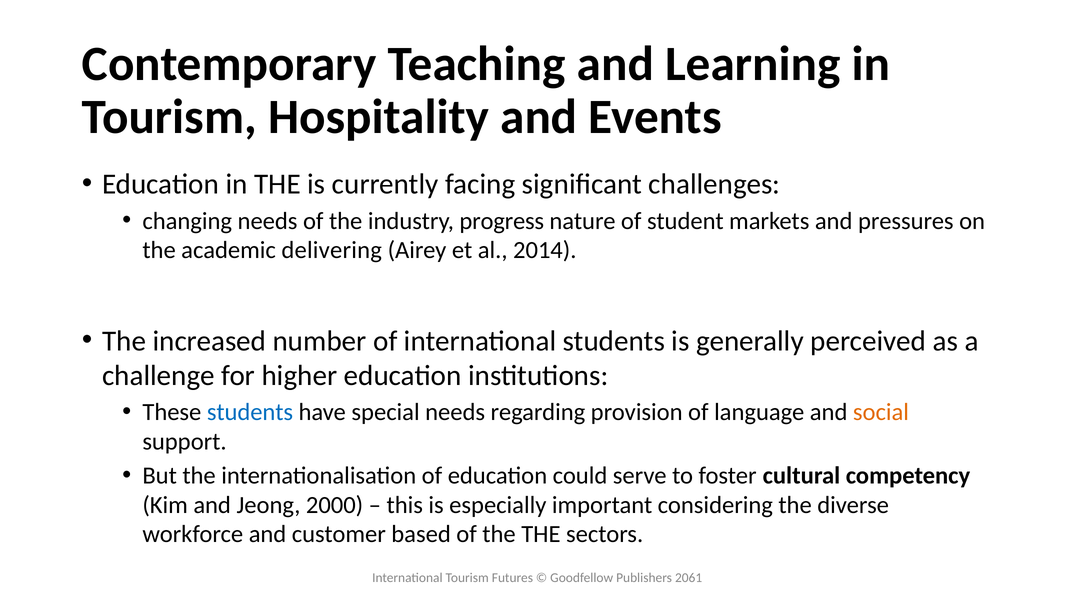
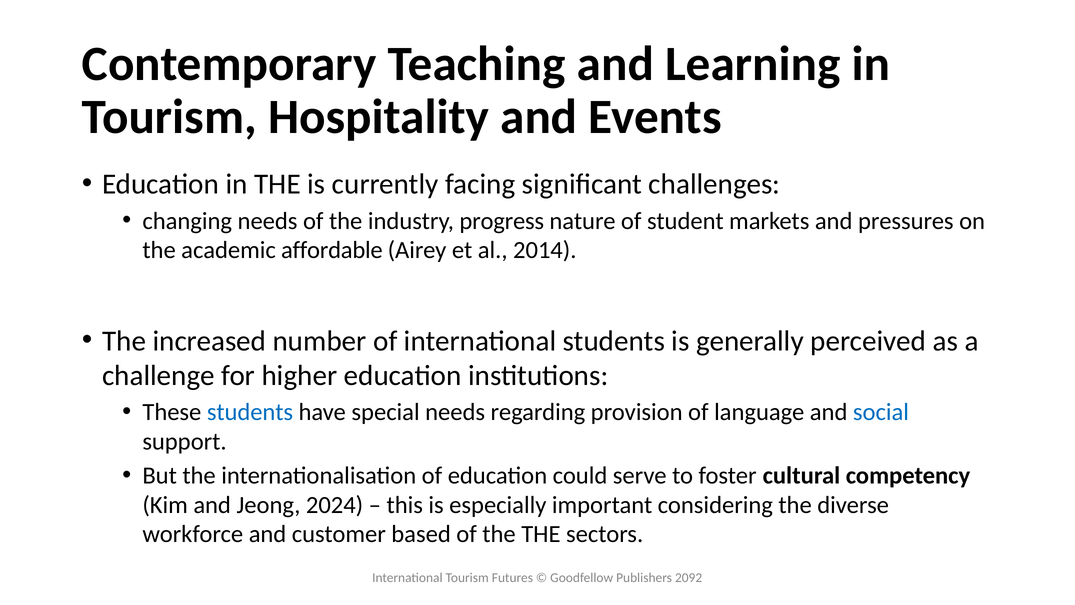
delivering: delivering -> affordable
social colour: orange -> blue
2000: 2000 -> 2024
2061: 2061 -> 2092
